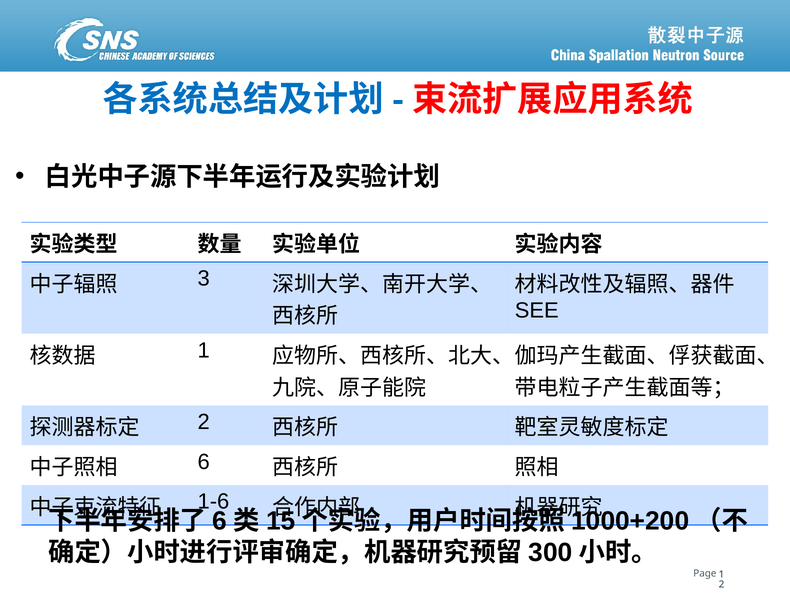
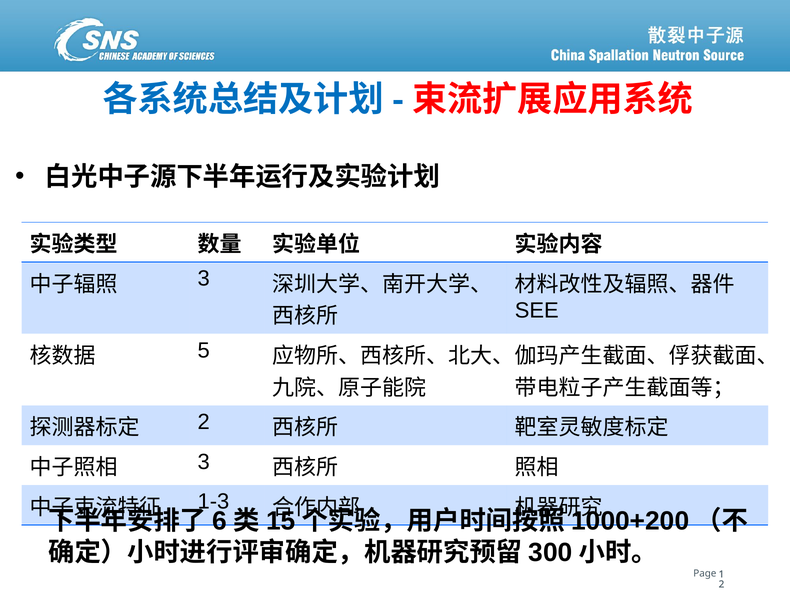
1 at (204, 350): 1 -> 5
6 at (204, 461): 6 -> 3
1-6: 1-6 -> 1-3
